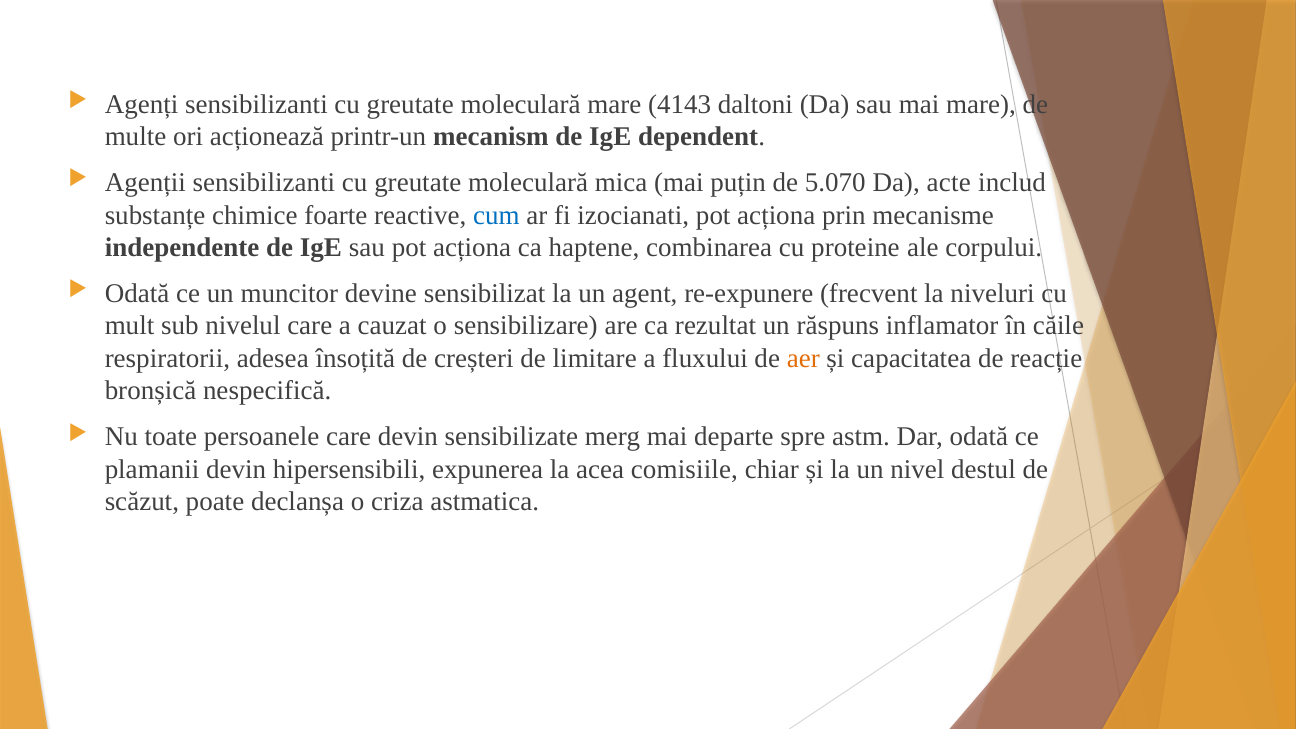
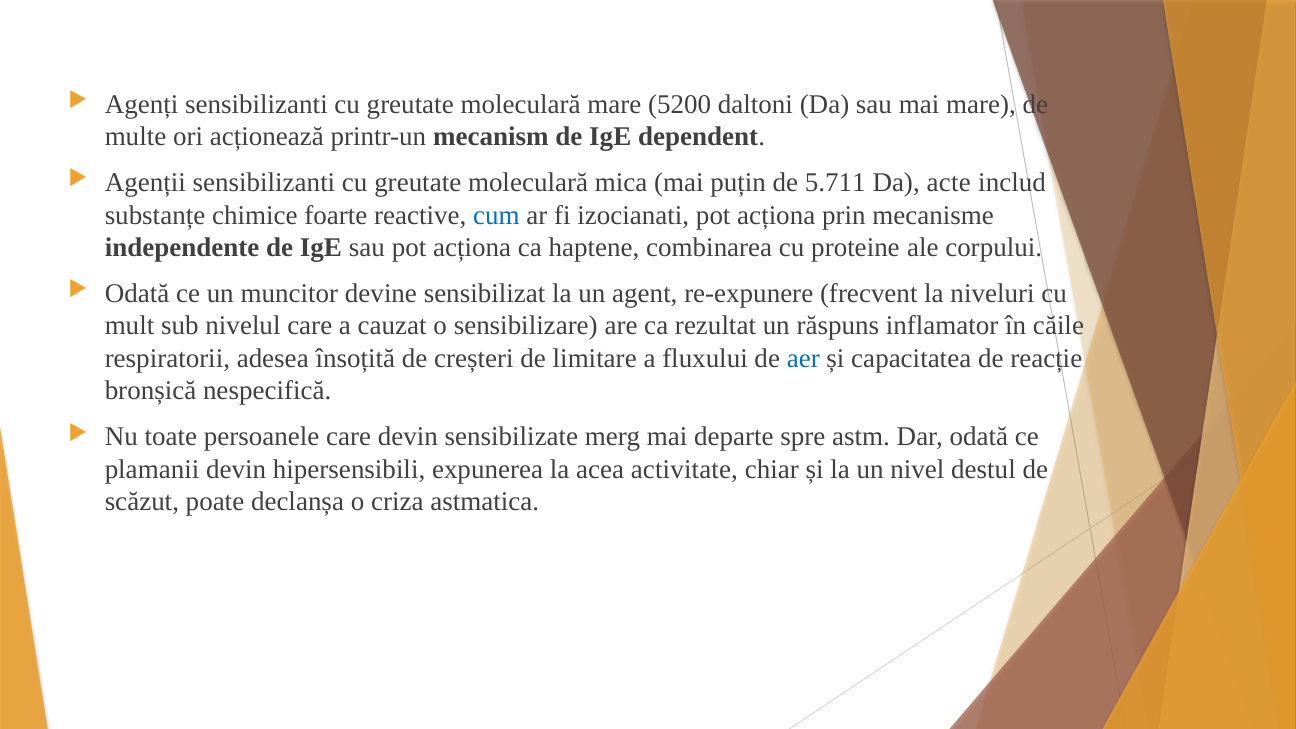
4143: 4143 -> 5200
5.070: 5.070 -> 5.711
aer colour: orange -> blue
comisiile: comisiile -> activitate
